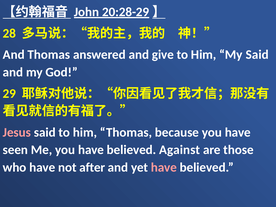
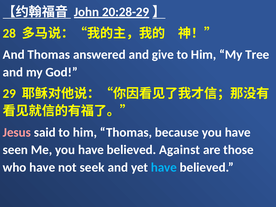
My Said: Said -> Tree
after: after -> seek
have at (164, 167) colour: pink -> light blue
